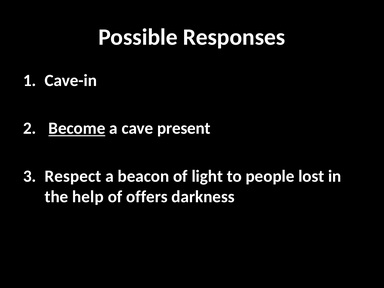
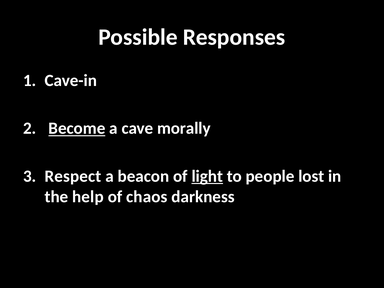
present: present -> morally
light underline: none -> present
offers: offers -> chaos
